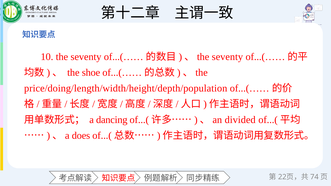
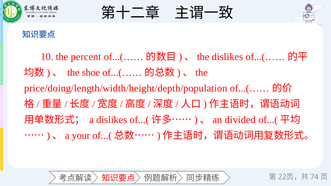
the seventy: seventy -> percent
seventy at (227, 57): seventy -> dislikes
a dancing: dancing -> dislikes
does: does -> your
